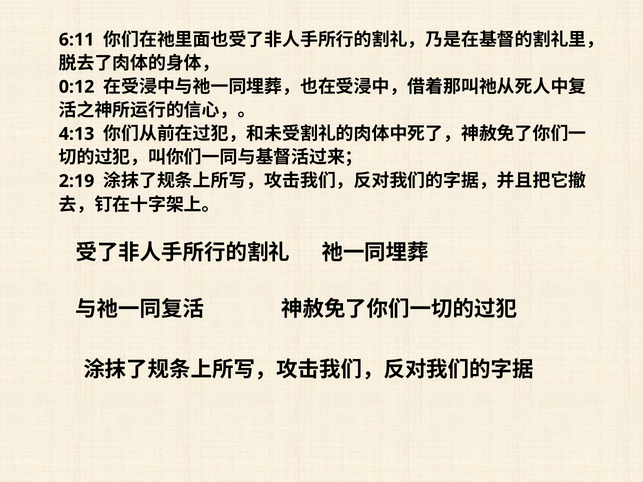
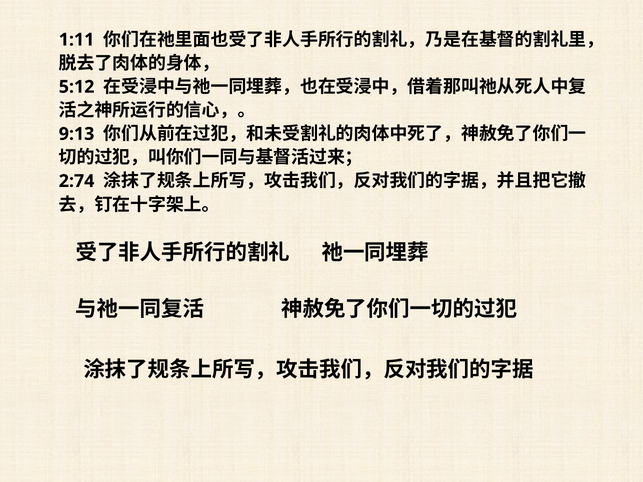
6:11: 6:11 -> 1:11
0:12: 0:12 -> 5:12
4:13: 4:13 -> 9:13
2:19: 2:19 -> 2:74
